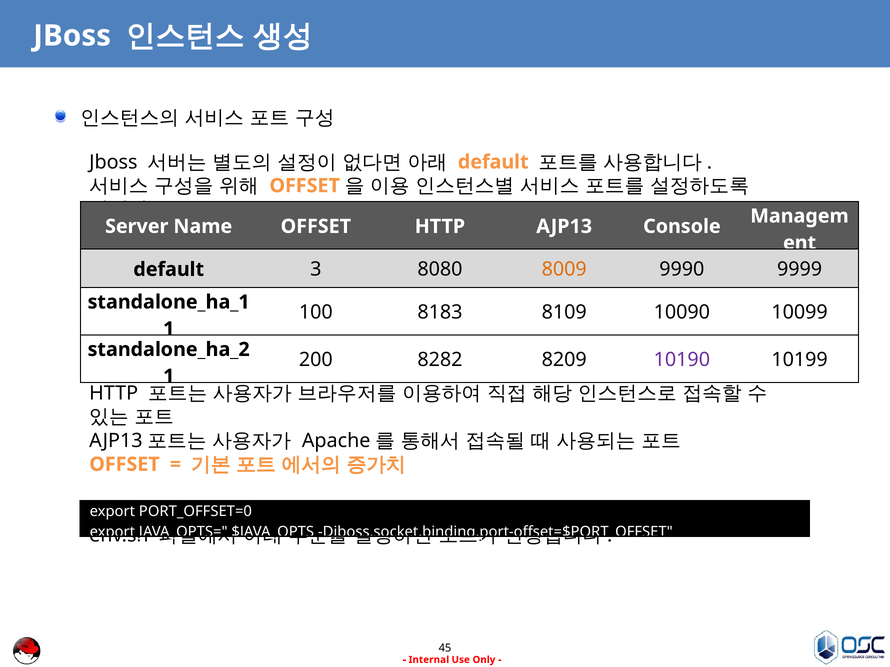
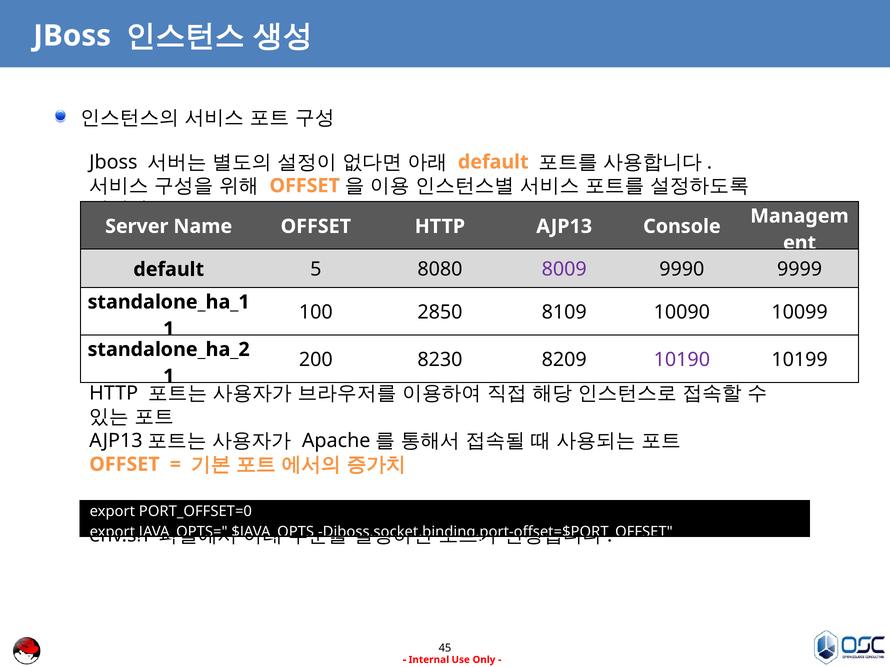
3: 3 -> 5
8009 colour: orange -> purple
8183: 8183 -> 2850
8282: 8282 -> 8230
